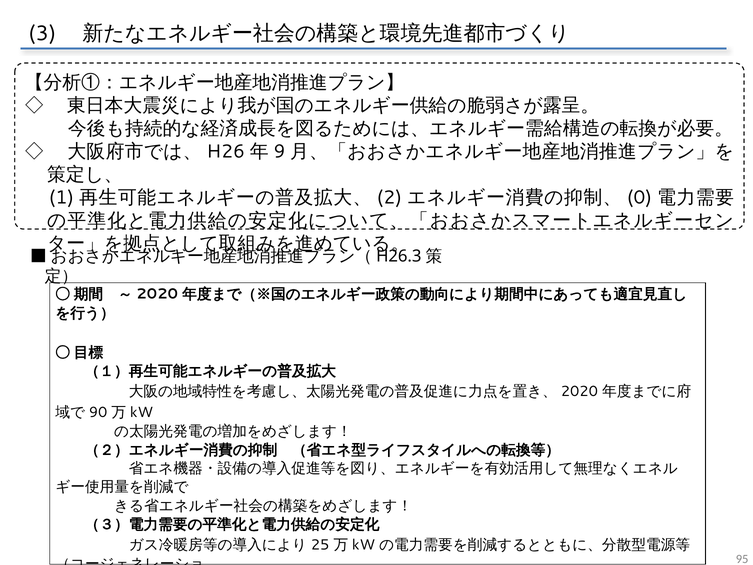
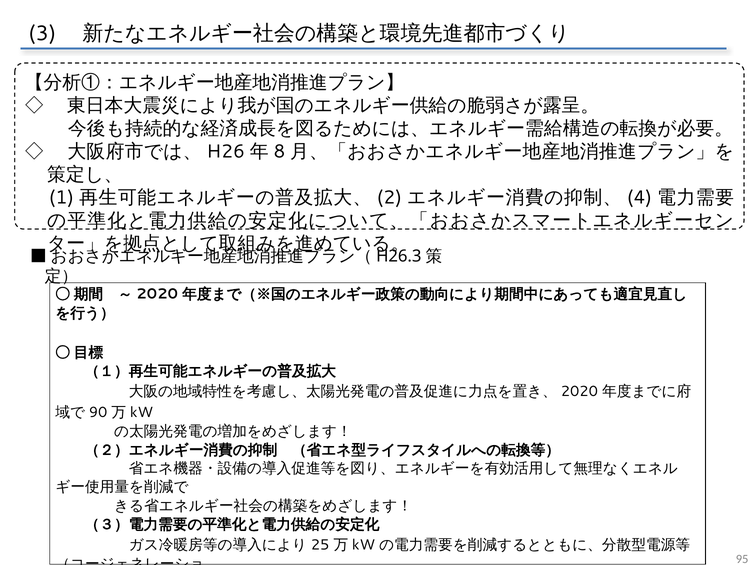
9: 9 -> 8
0: 0 -> 4
